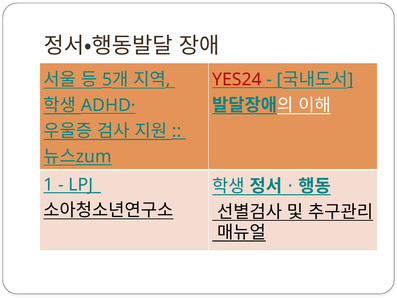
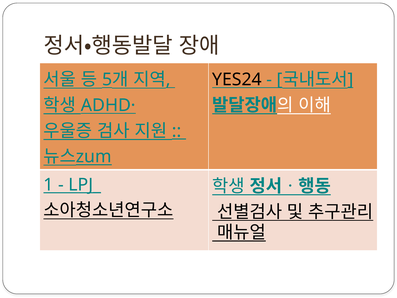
YES24 colour: red -> black
